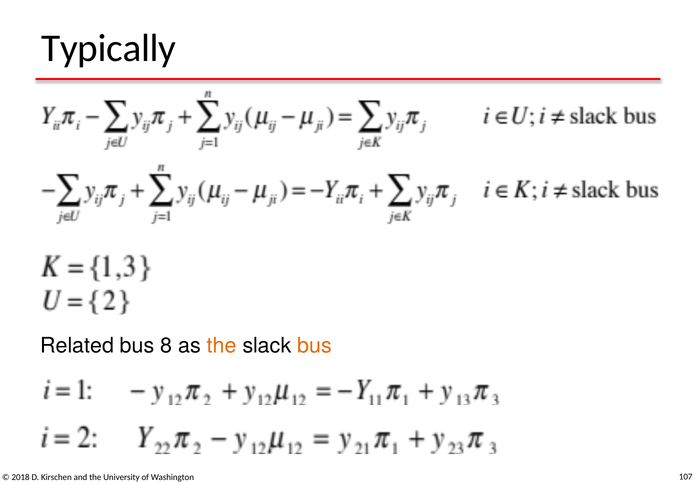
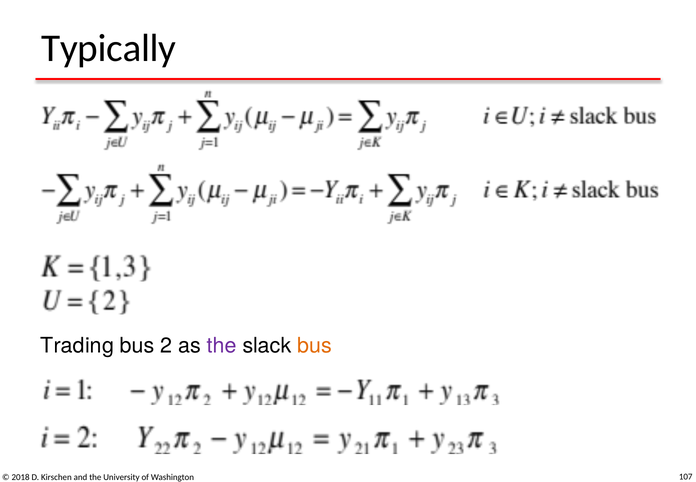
Related: Related -> Trading
8: 8 -> 2
the at (222, 345) colour: orange -> purple
